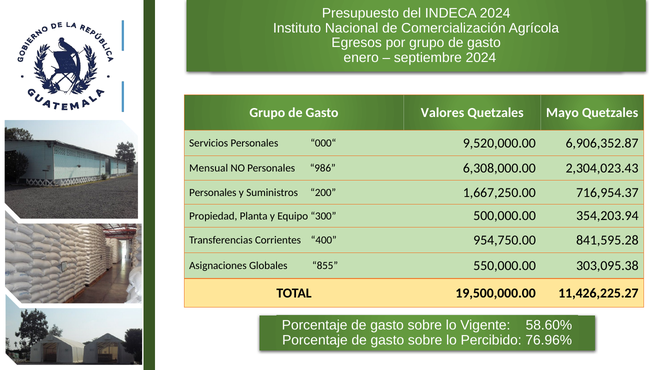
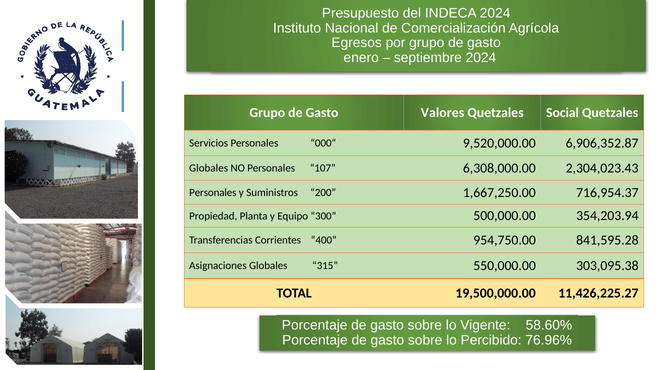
Mayo: Mayo -> Social
Mensual at (209, 168): Mensual -> Globales
986: 986 -> 107
855: 855 -> 315
